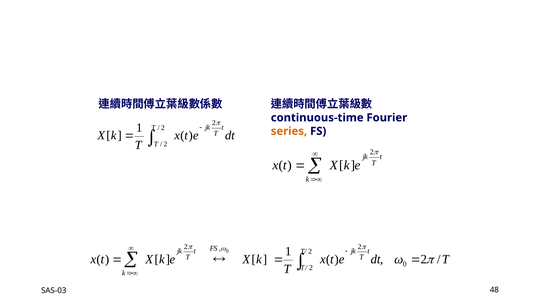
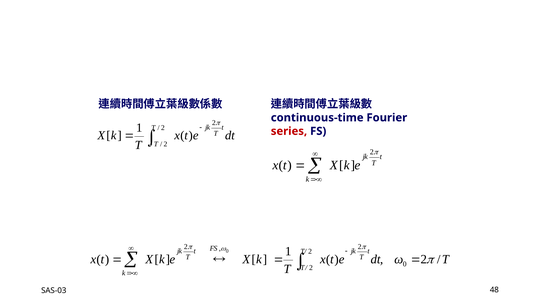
series colour: orange -> red
